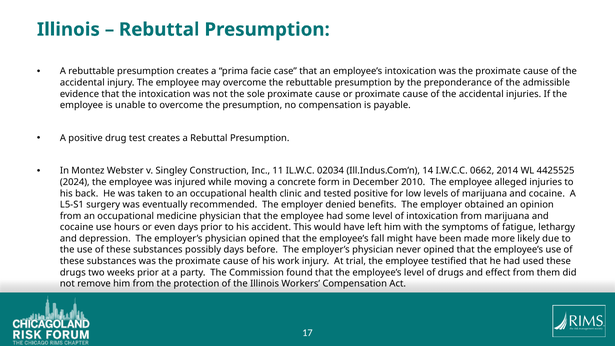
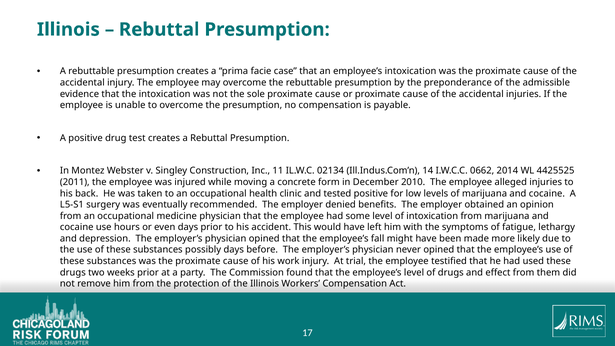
02034: 02034 -> 02134
2024: 2024 -> 2011
